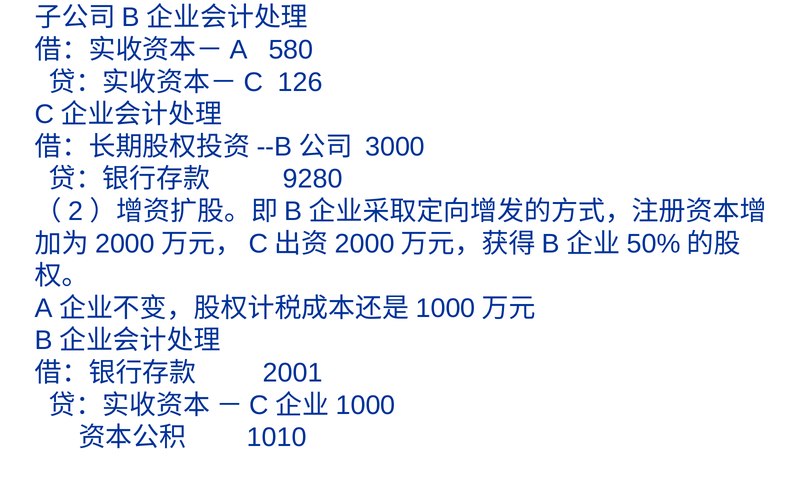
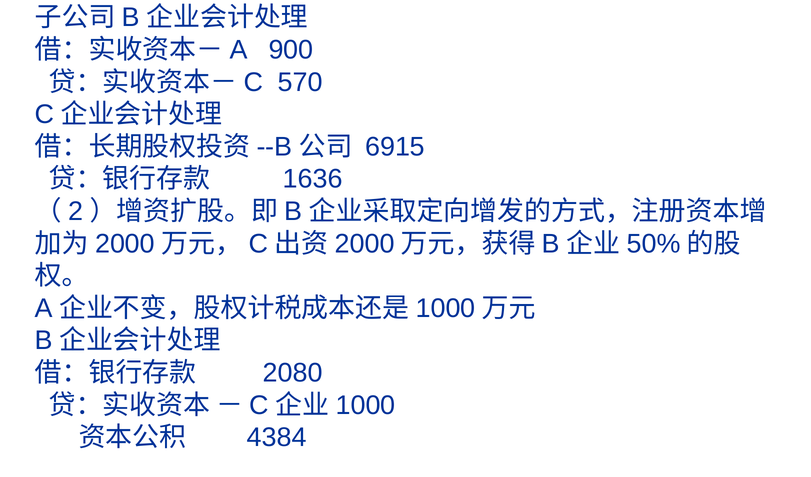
580: 580 -> 900
126: 126 -> 570
3000: 3000 -> 6915
9280: 9280 -> 1636
2001: 2001 -> 2080
1010: 1010 -> 4384
